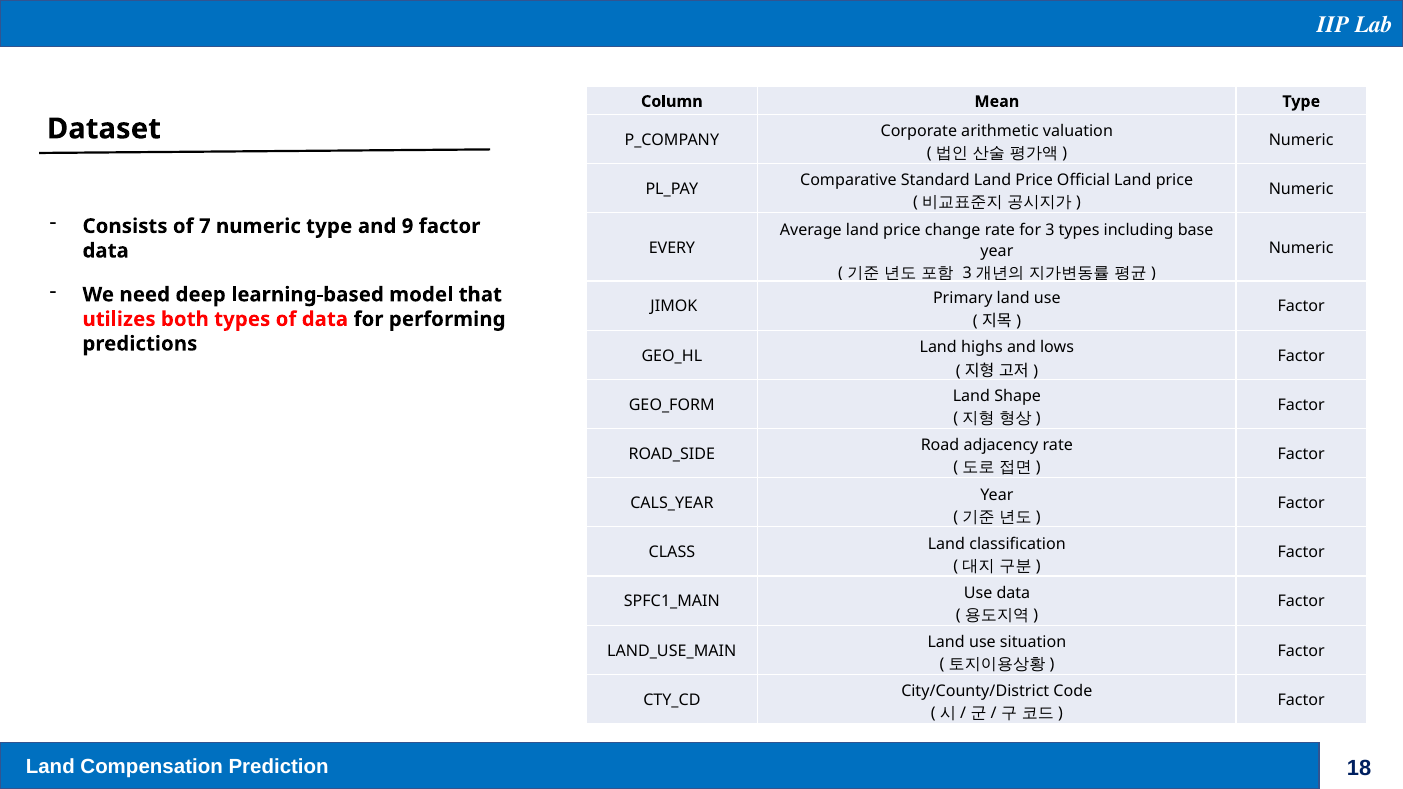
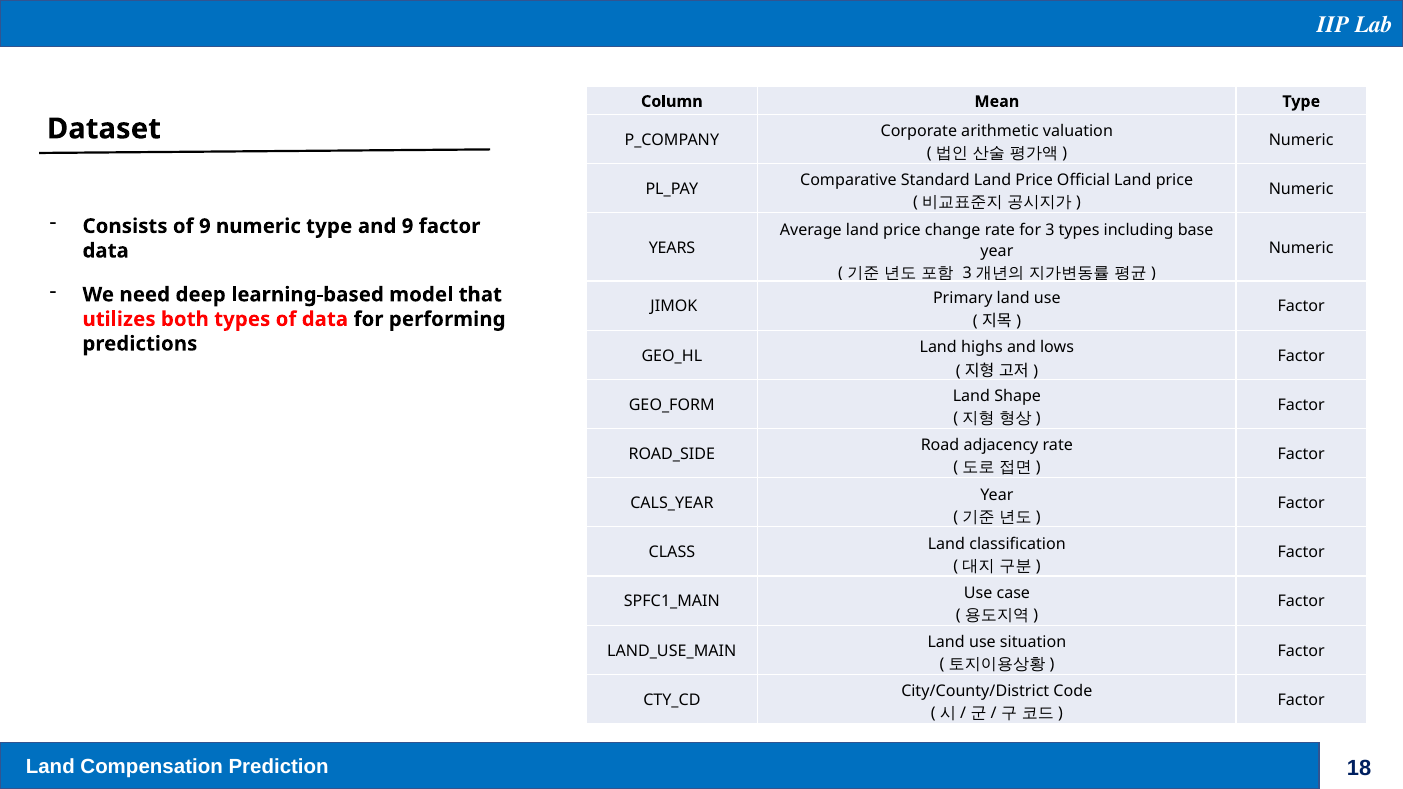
of 7: 7 -> 9
EVERY: EVERY -> YEARS
Use data: data -> case
